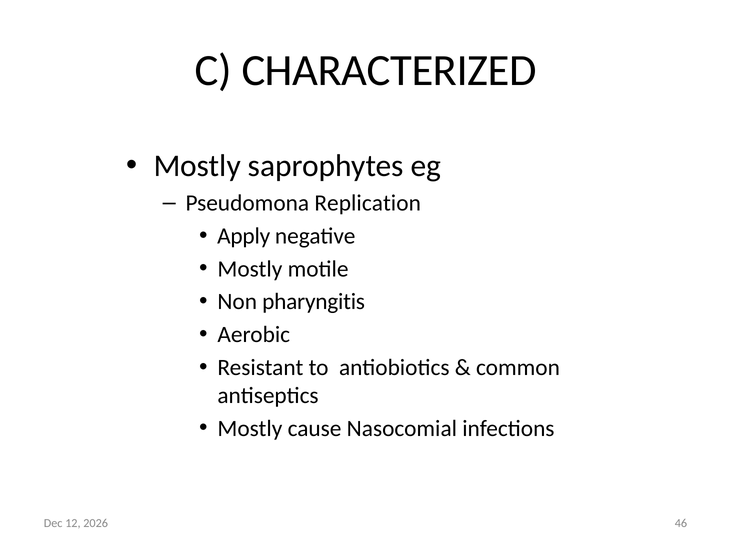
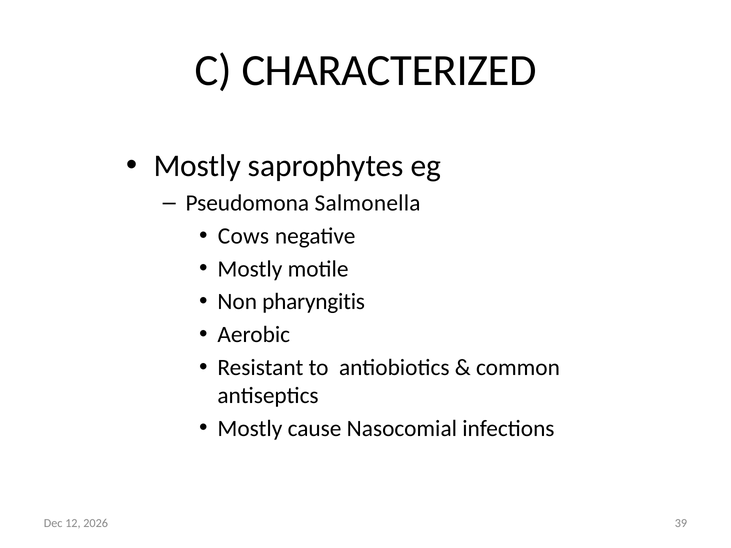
Replication: Replication -> Salmonella
Apply: Apply -> Cows
46: 46 -> 39
